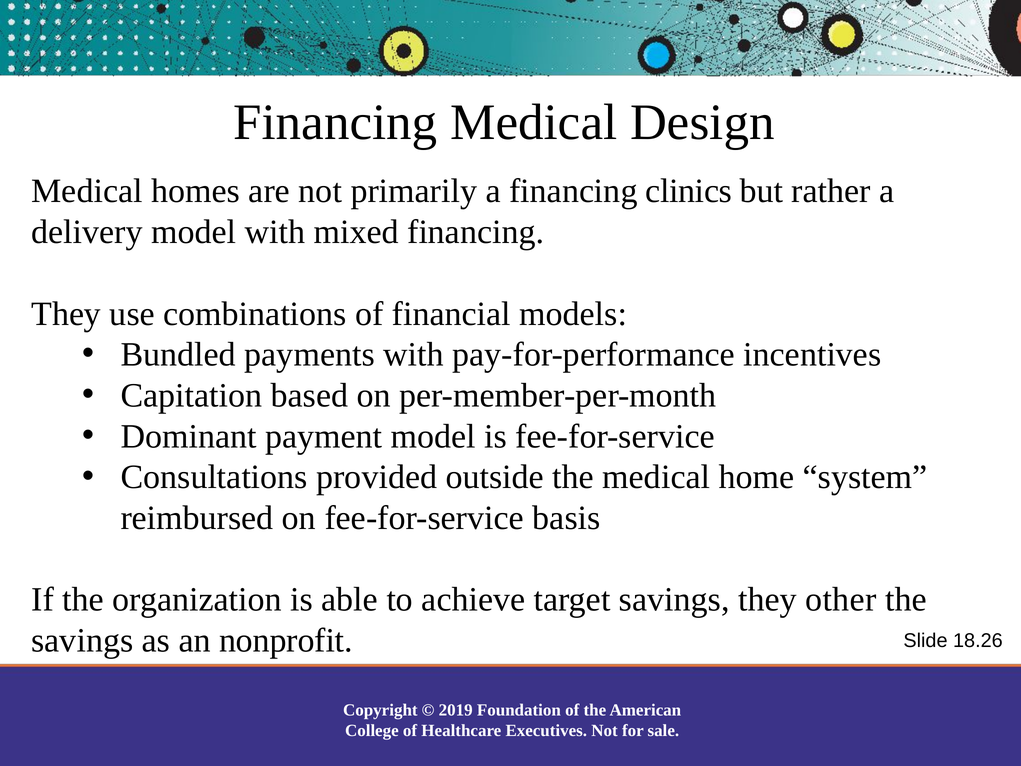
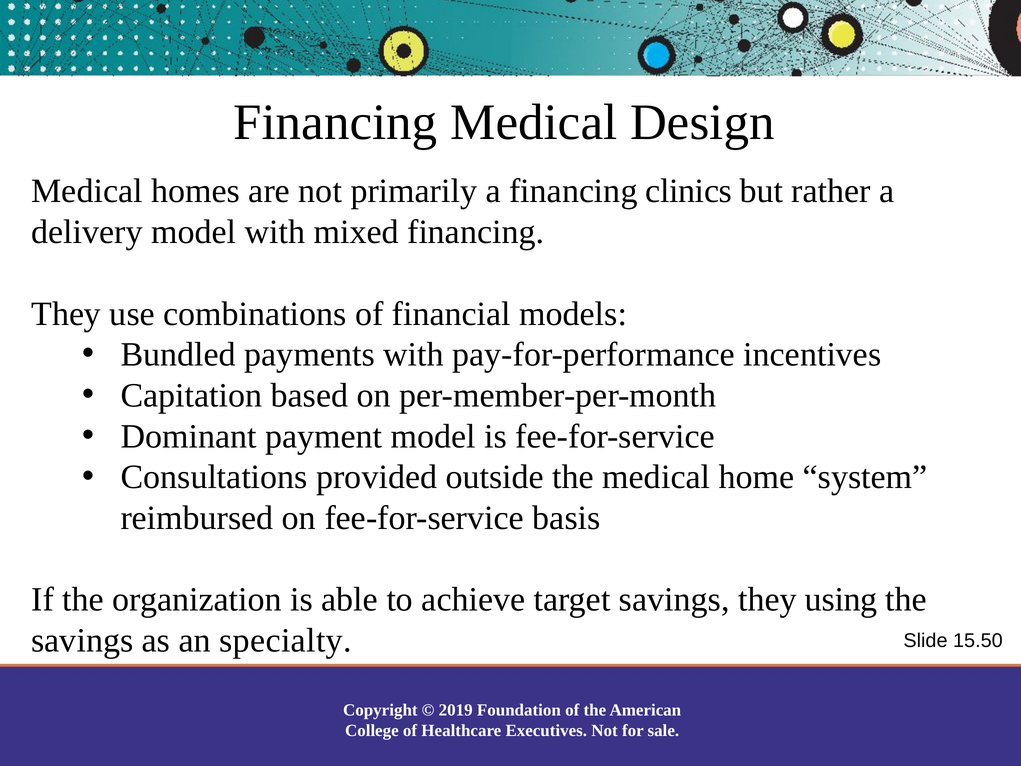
other: other -> using
nonprofit: nonprofit -> specialty
18.26: 18.26 -> 15.50
